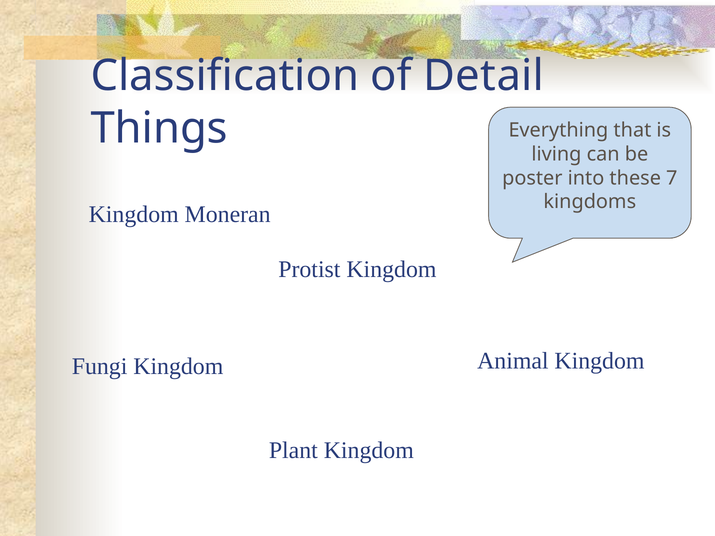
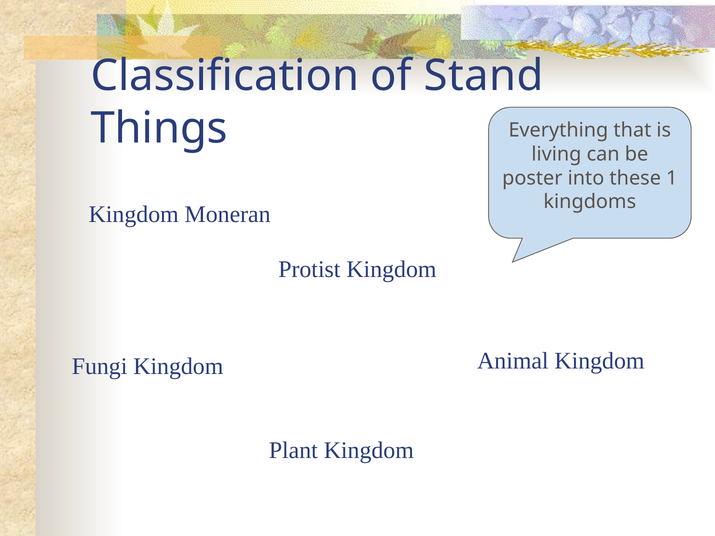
Detail: Detail -> Stand
7: 7 -> 1
